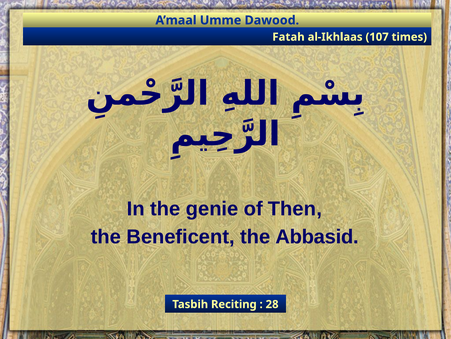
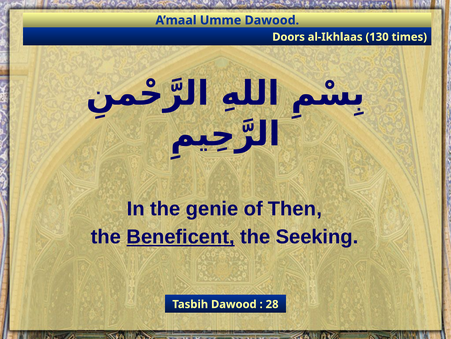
Fatah: Fatah -> Doors
107: 107 -> 130
Beneficent underline: none -> present
Abbasid: Abbasid -> Seeking
Tasbih Reciting: Reciting -> Dawood
